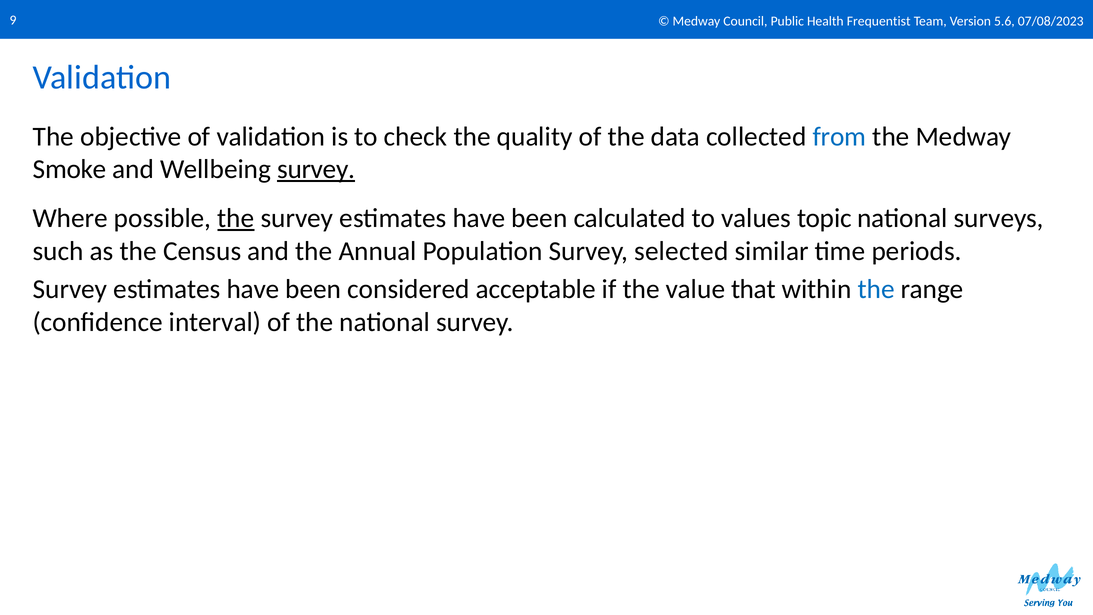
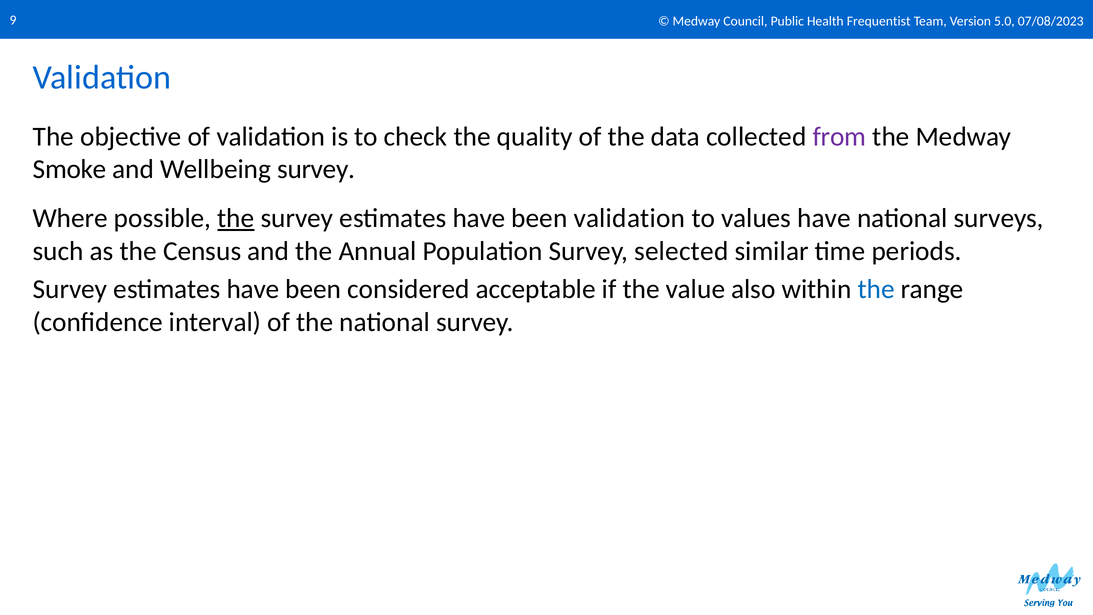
5.6: 5.6 -> 5.0
from colour: blue -> purple
survey at (316, 169) underline: present -> none
been calculated: calculated -> validation
values topic: topic -> have
that: that -> also
